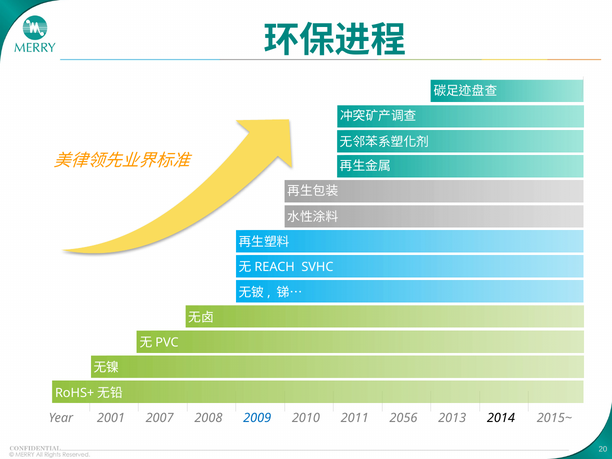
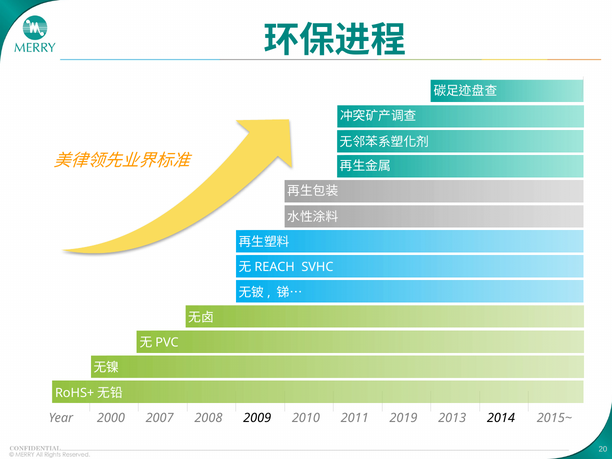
2001: 2001 -> 2000
2009 colour: blue -> black
2056: 2056 -> 2019
